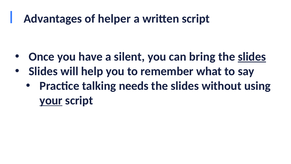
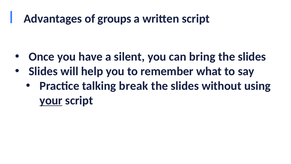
helper: helper -> groups
slides at (252, 57) underline: present -> none
needs: needs -> break
